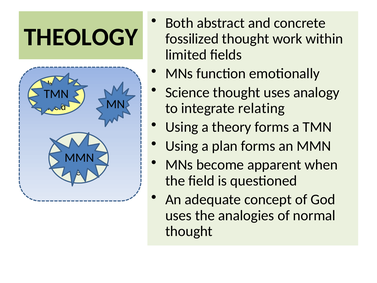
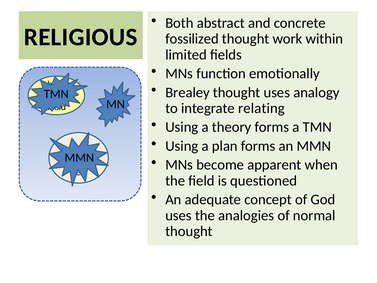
THEOLOGY: THEOLOGY -> RELIGIOUS
Science: Science -> Brealey
